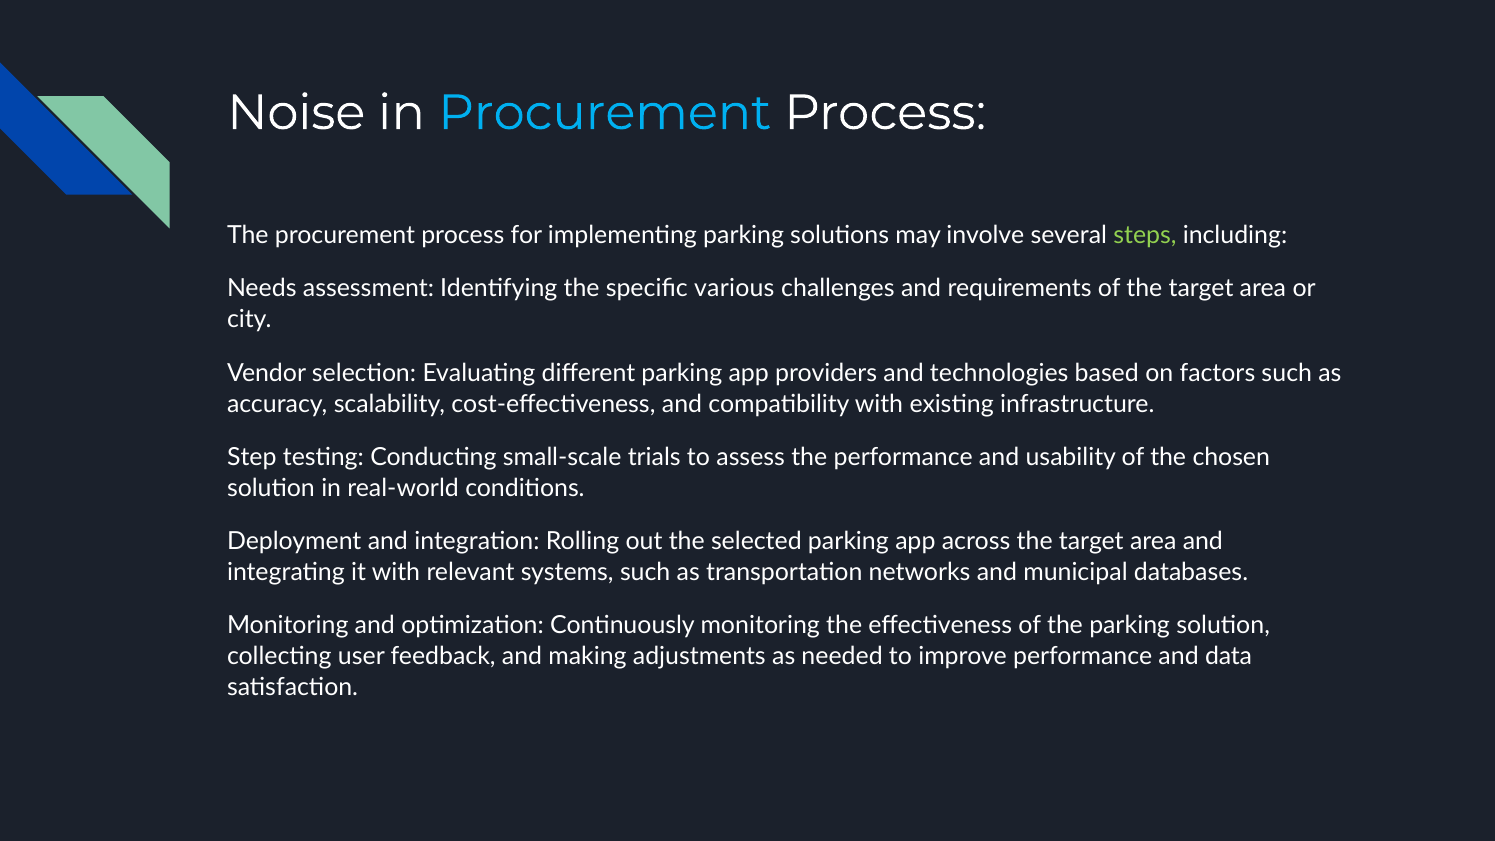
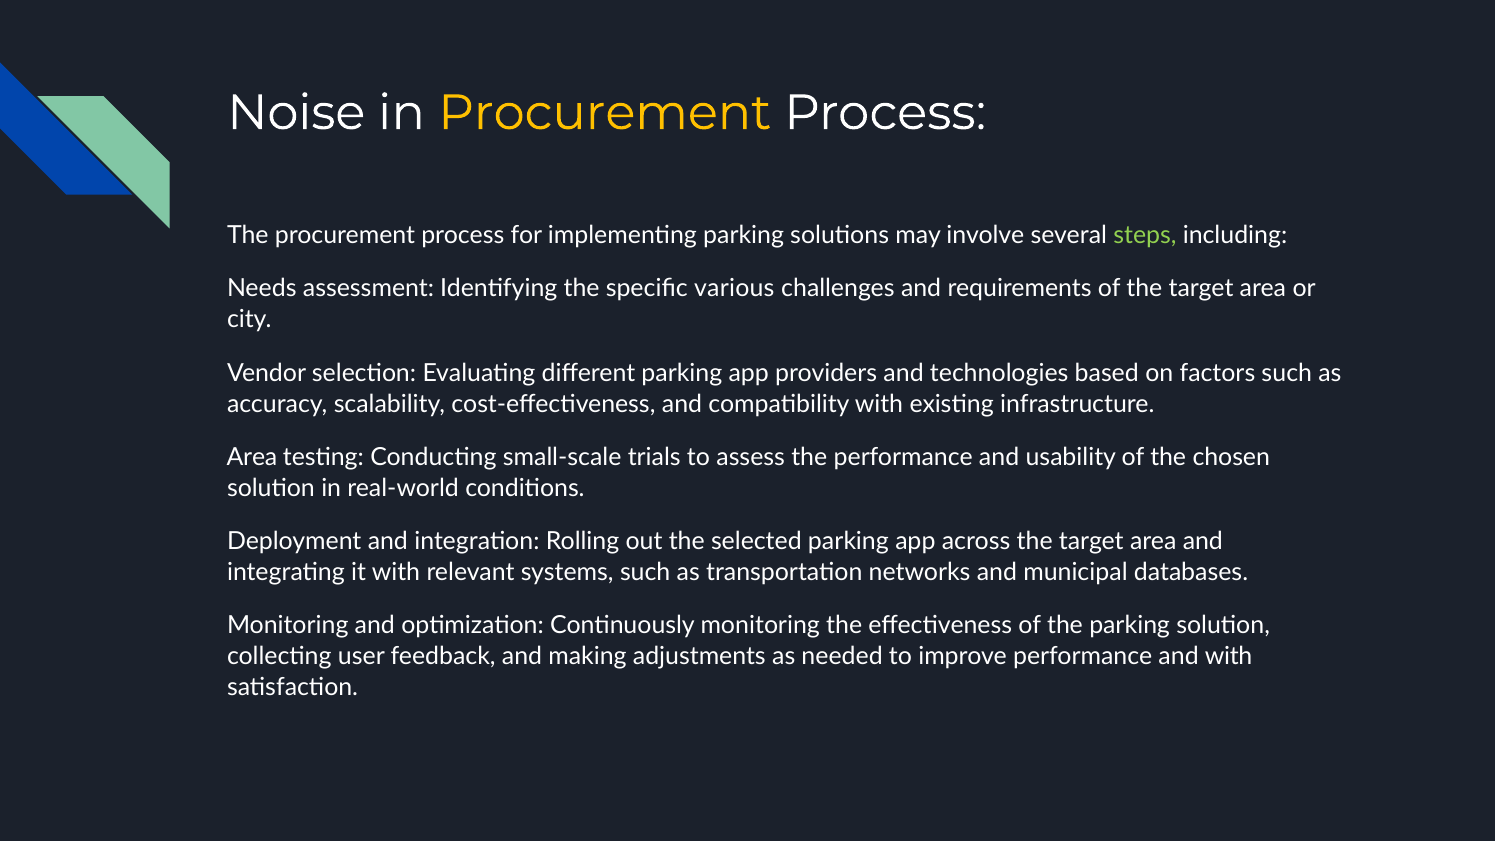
Procurement at (605, 113) colour: light blue -> yellow
Step at (252, 457): Step -> Area
and data: data -> with
